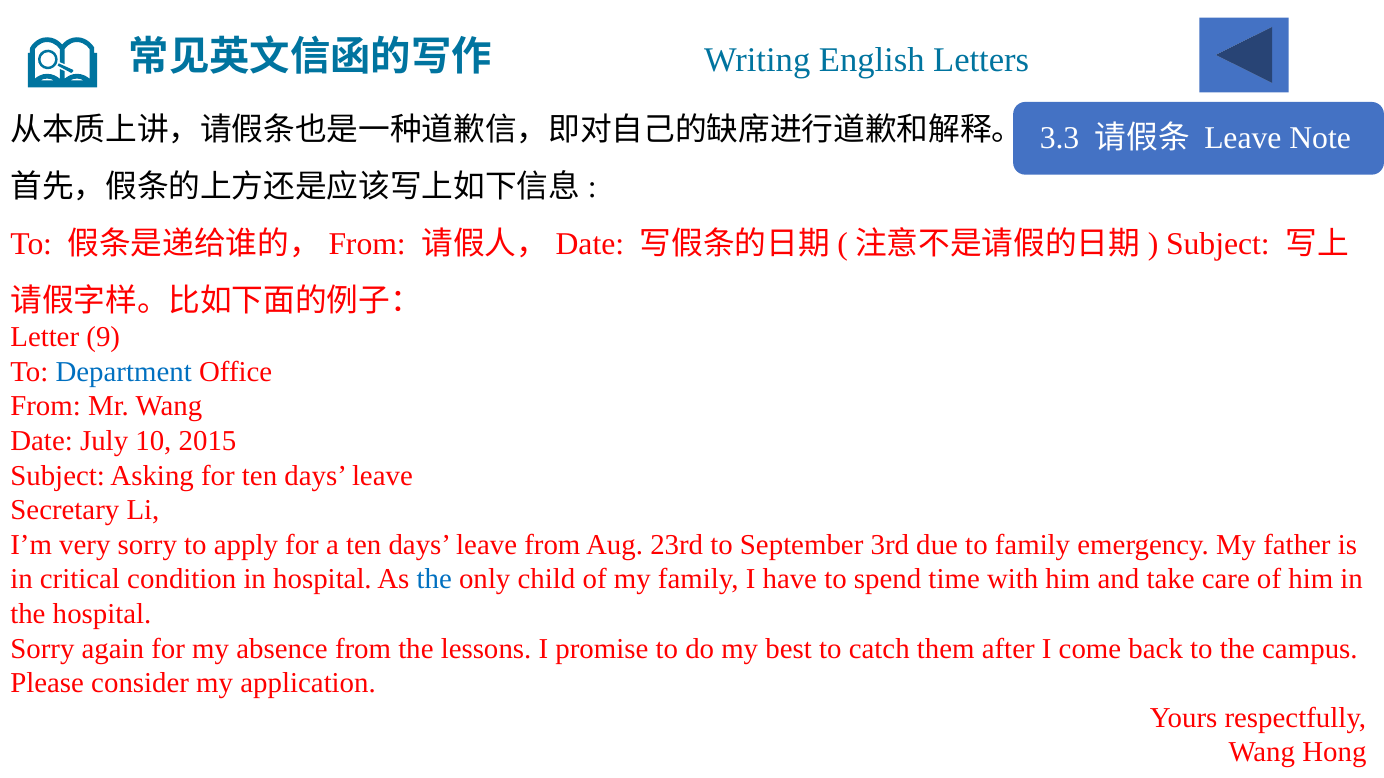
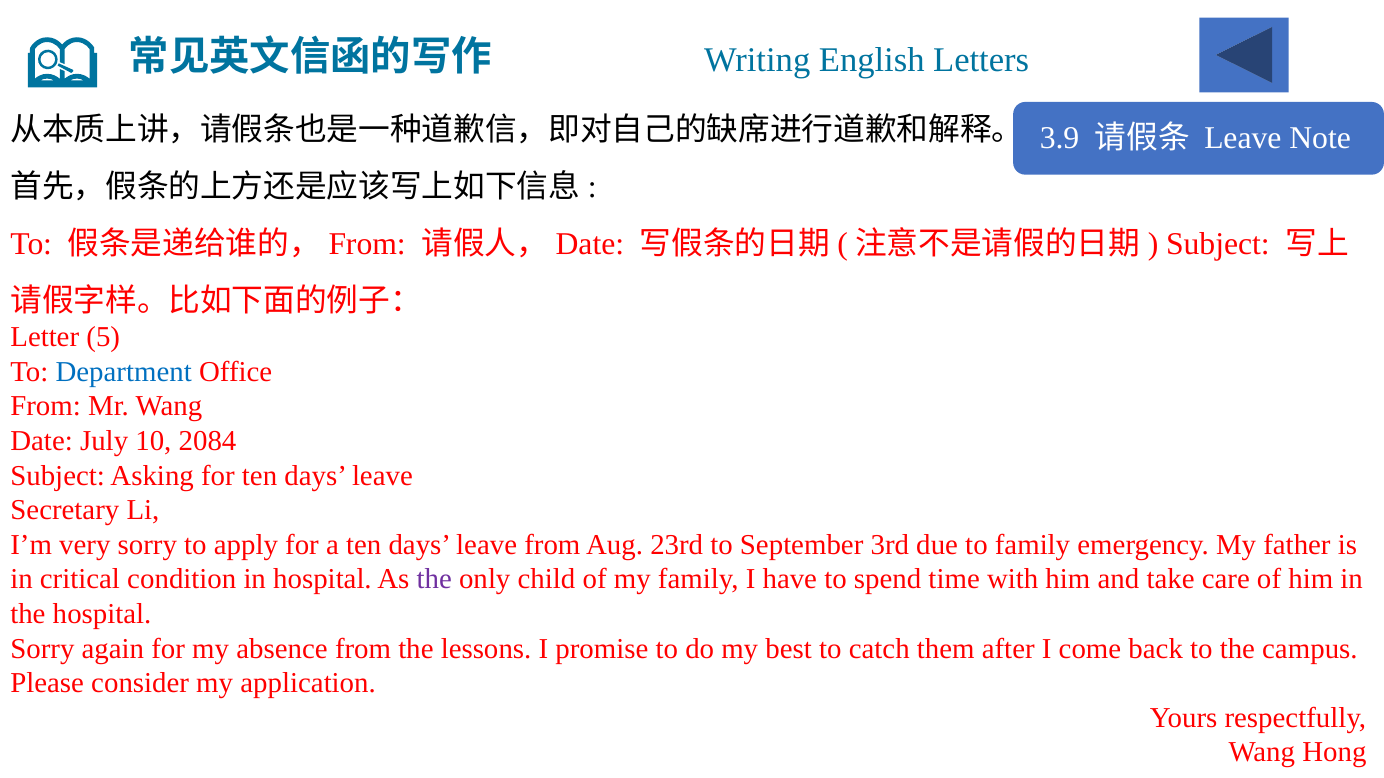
3.3: 3.3 -> 3.9
9: 9 -> 5
2015: 2015 -> 2084
the at (434, 580) colour: blue -> purple
